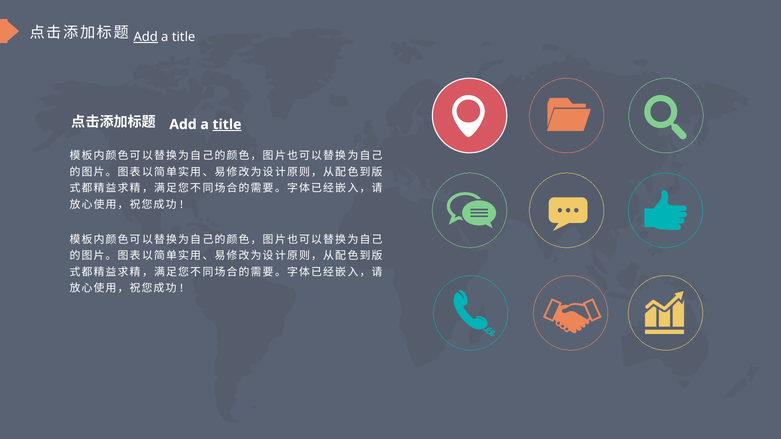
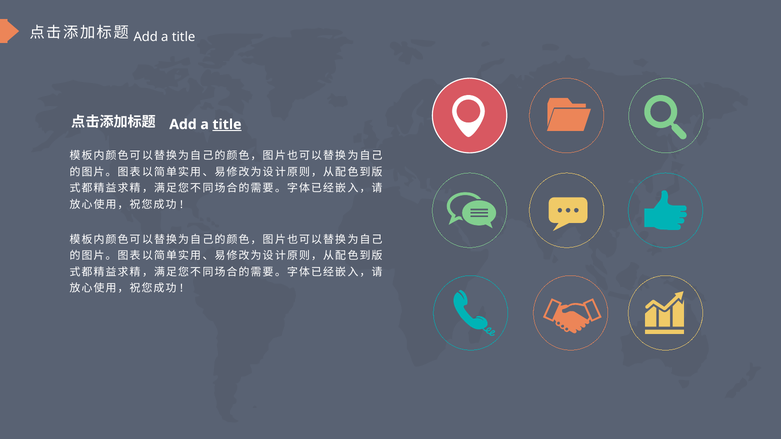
Add at (146, 37) underline: present -> none
